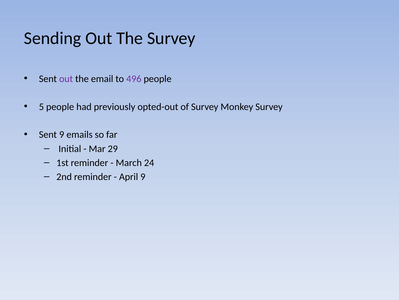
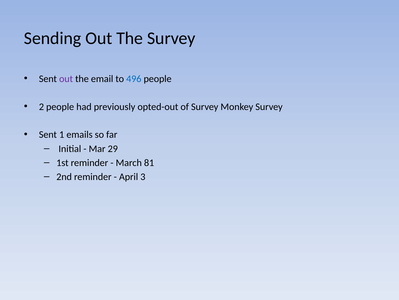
496 colour: purple -> blue
5: 5 -> 2
Sent 9: 9 -> 1
24: 24 -> 81
April 9: 9 -> 3
